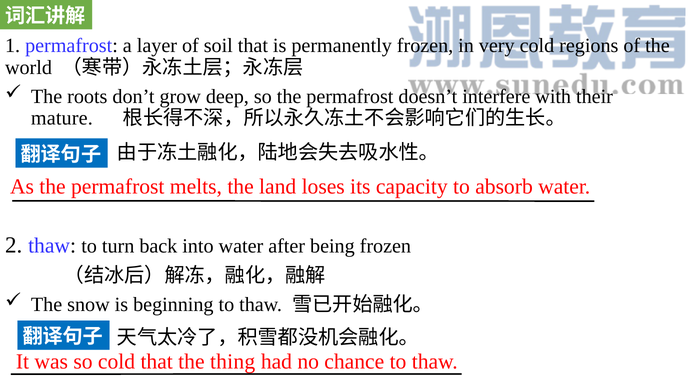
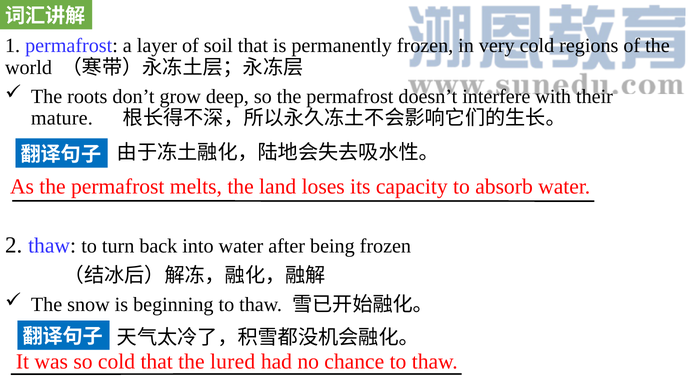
thing: thing -> lured
